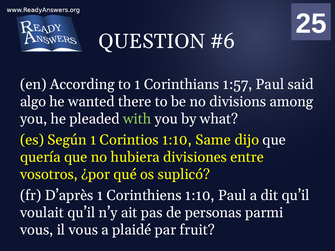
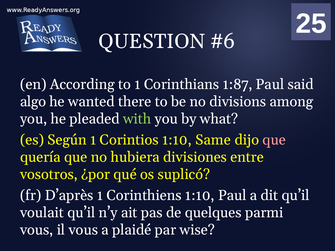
1:57: 1:57 -> 1:87
que at (274, 140) colour: white -> pink
personas: personas -> quelques
fruit: fruit -> wise
